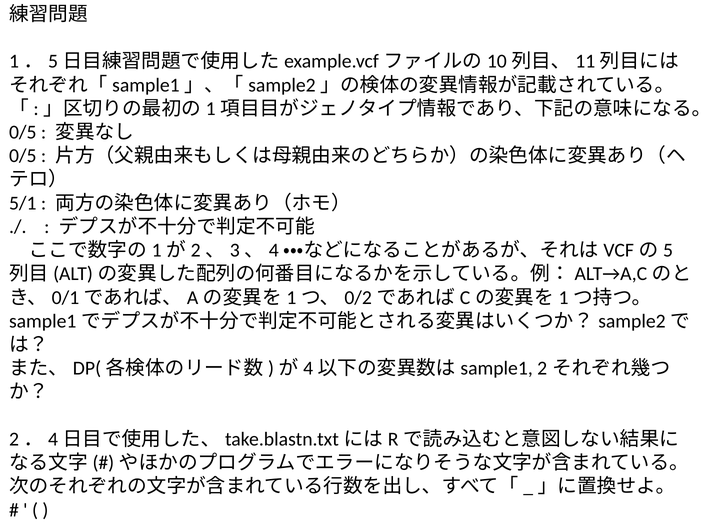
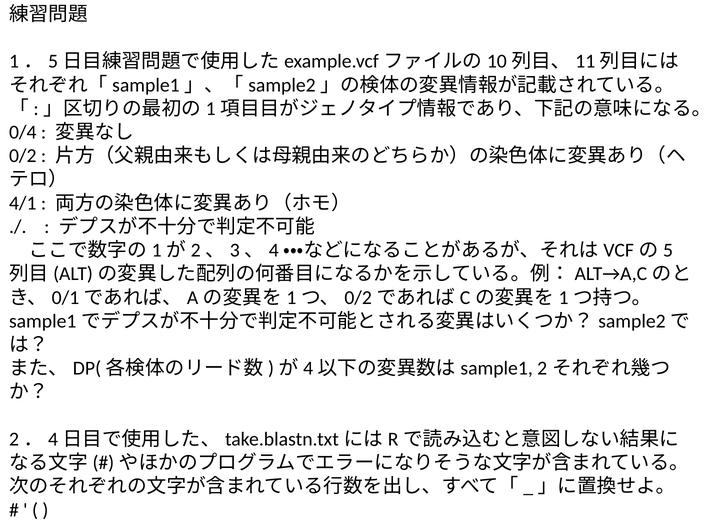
0/5 at (23, 132): 0/5 -> 0/4
0/5 at (23, 156): 0/5 -> 0/2
5/1: 5/1 -> 4/1
